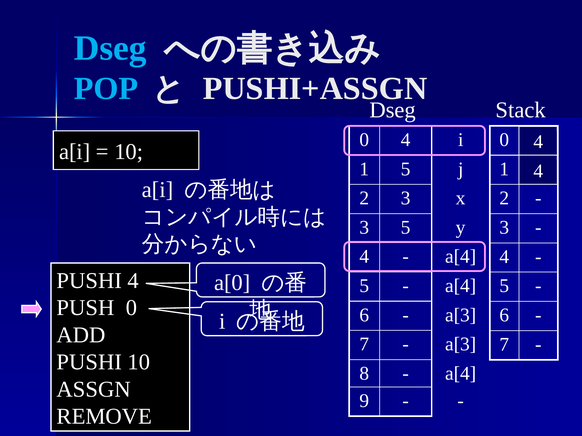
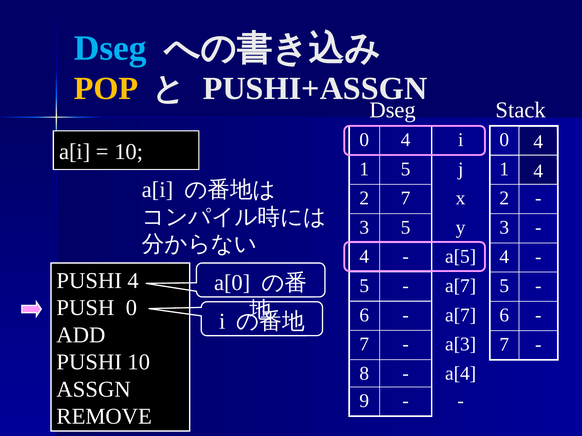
POP colour: light blue -> yellow
2 3: 3 -> 7
a[4 at (461, 257): a[4 -> a[5
a[4 at (461, 286): a[4 -> a[7
a[3 at (461, 315): a[3 -> a[7
